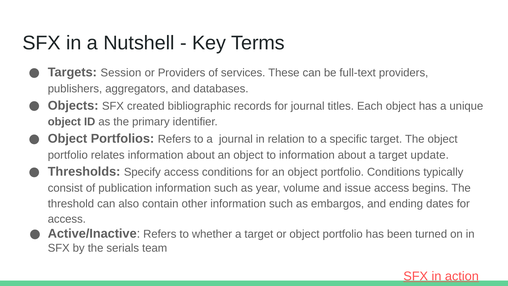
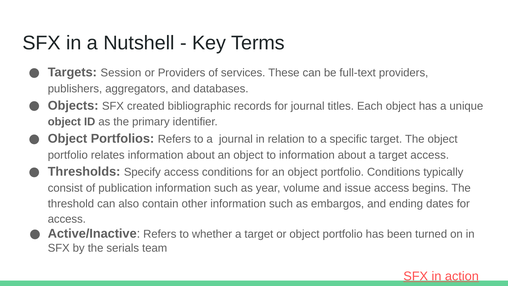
target update: update -> access
